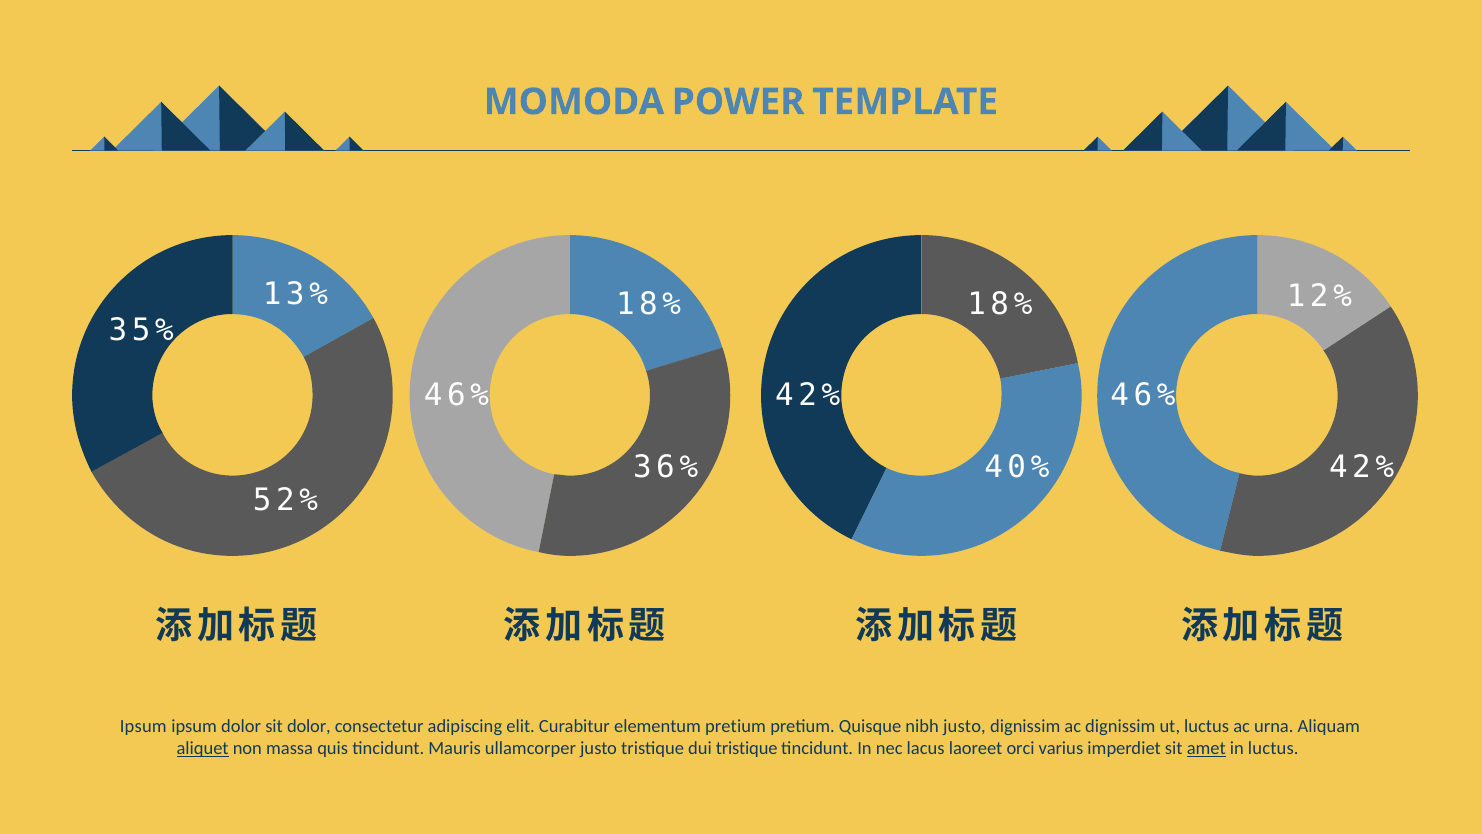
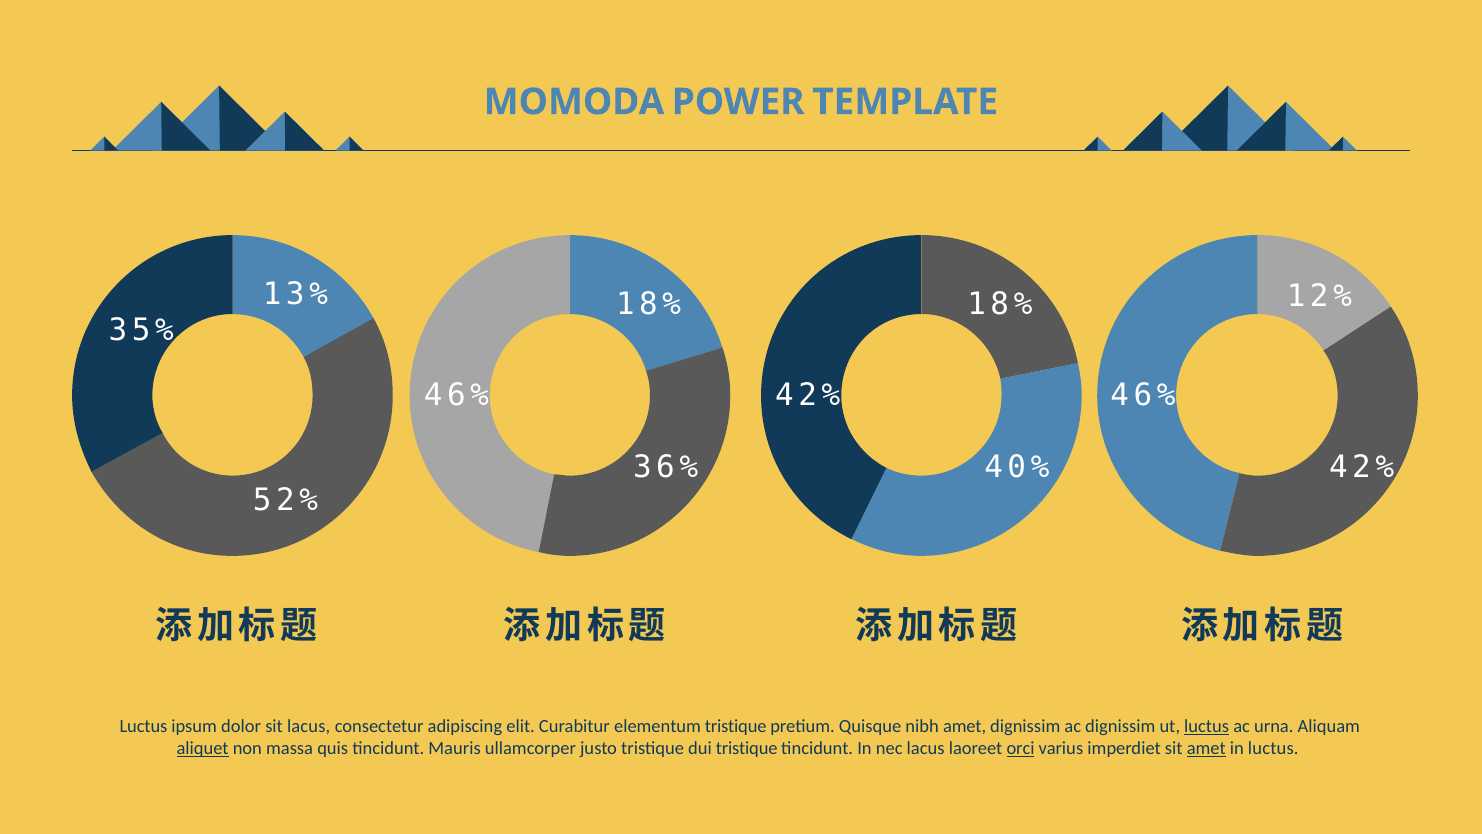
Ipsum at (143, 726): Ipsum -> Luctus
sit dolor: dolor -> lacus
elementum pretium: pretium -> tristique
nibh justo: justo -> amet
luctus at (1207, 726) underline: none -> present
orci underline: none -> present
